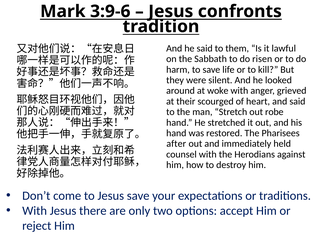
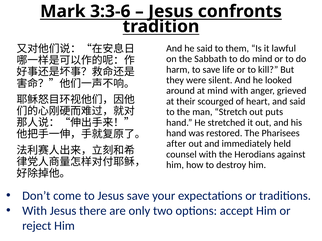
3:9-6: 3:9-6 -> 3:3-6
do risen: risen -> mind
at woke: woke -> mind
robe: robe -> puts
